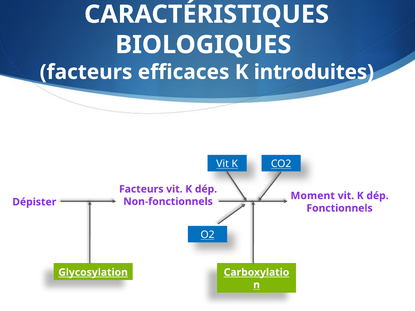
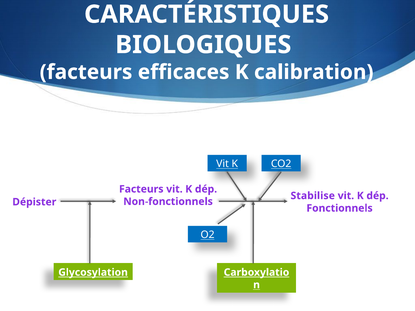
introduites: introduites -> calibration
Moment: Moment -> Stabilise
